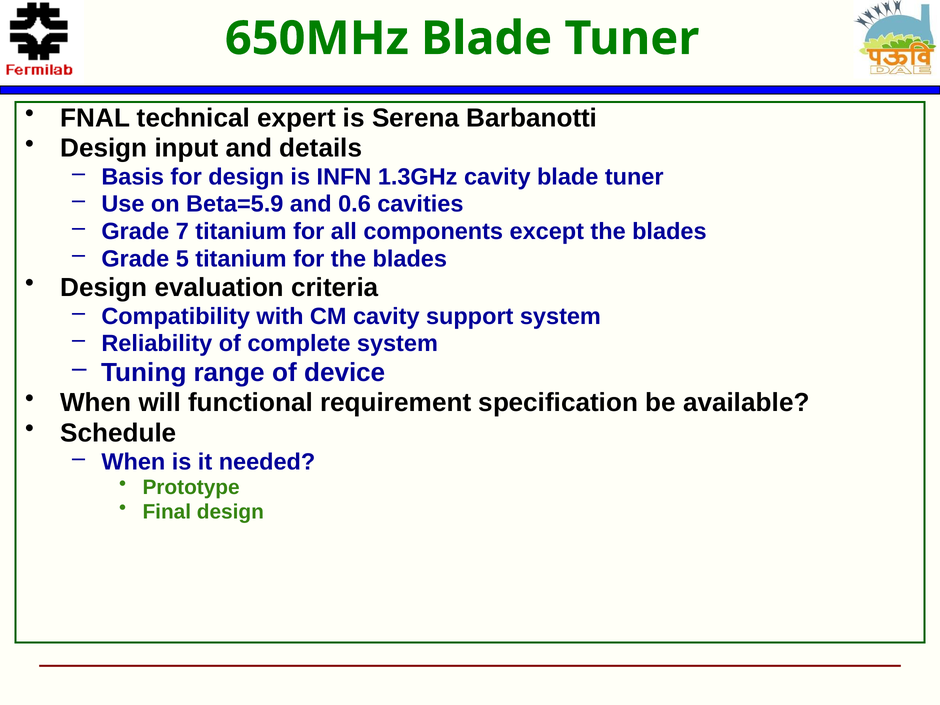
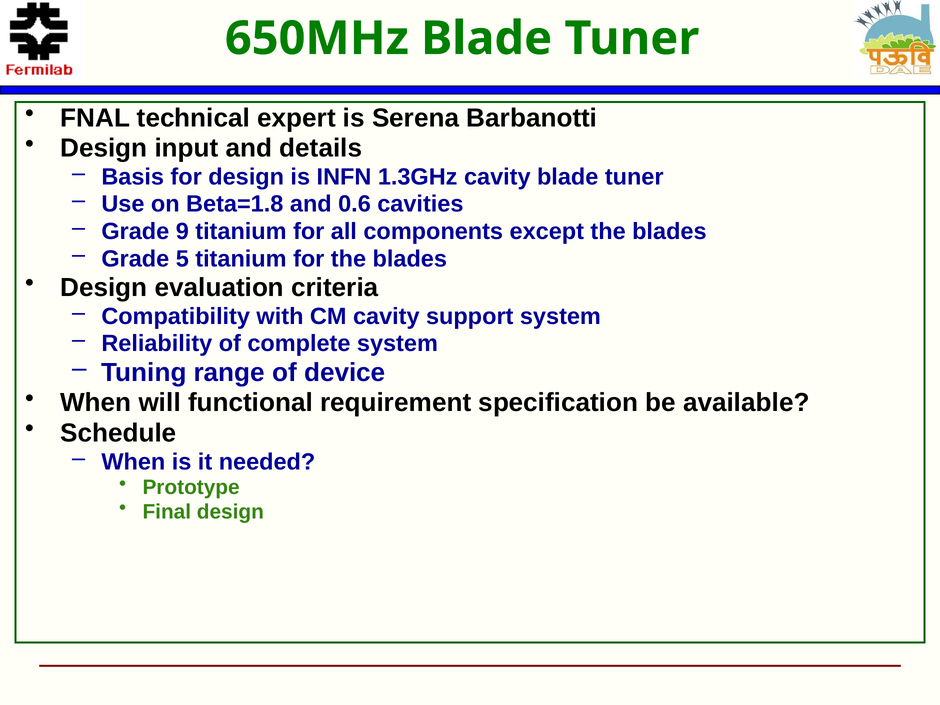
Beta=5.9: Beta=5.9 -> Beta=1.8
7: 7 -> 9
